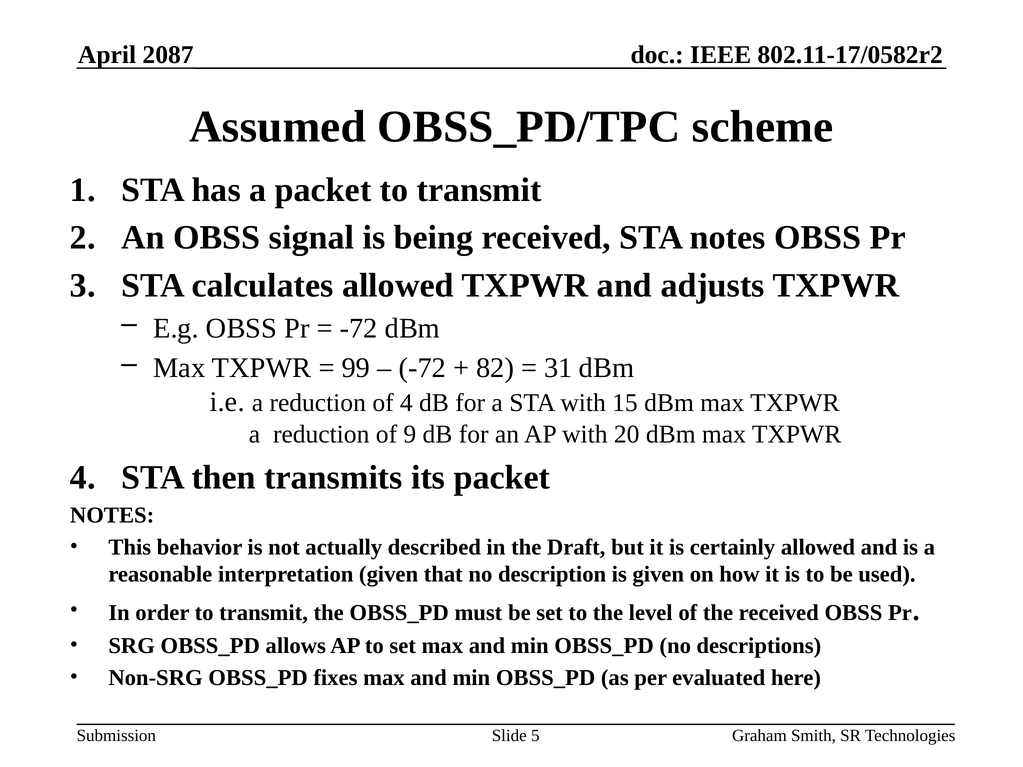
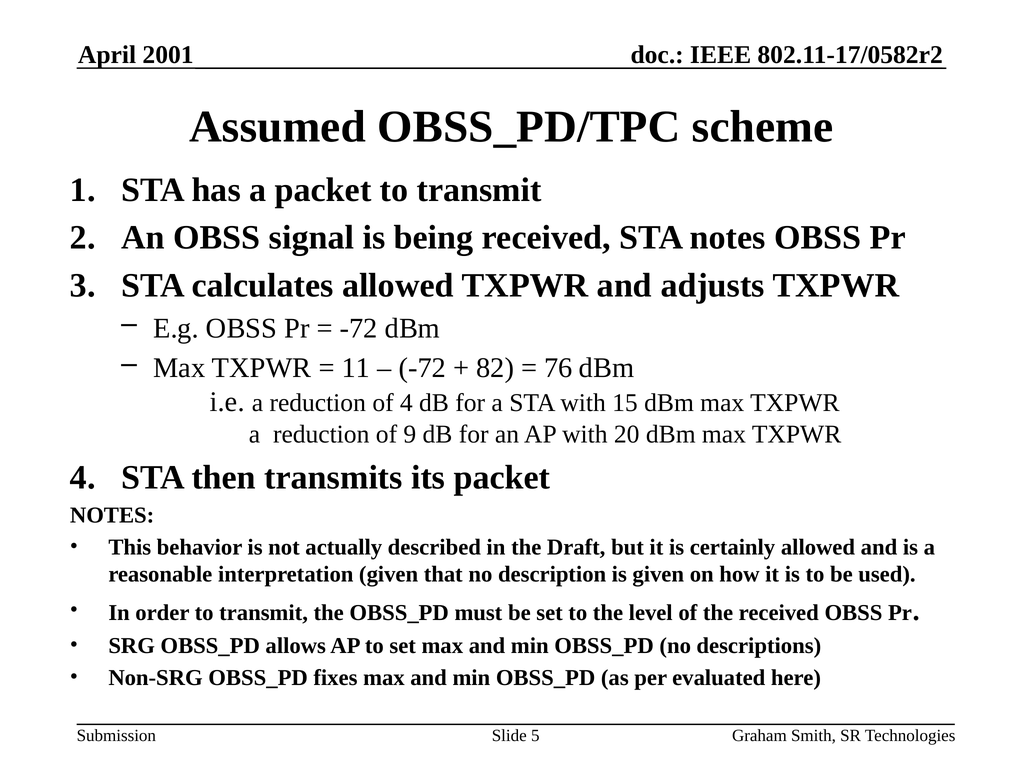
2087: 2087 -> 2001
99: 99 -> 11
31: 31 -> 76
